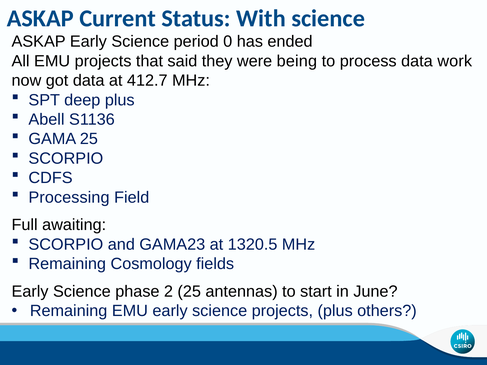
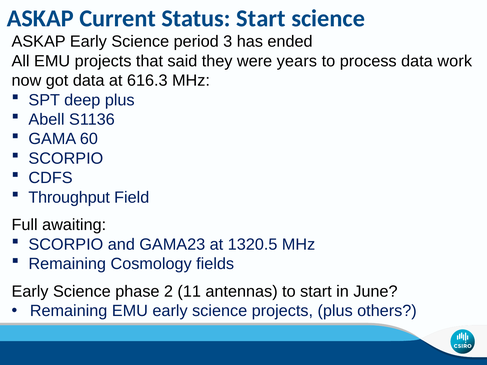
Status With: With -> Start
0: 0 -> 3
being: being -> years
412.7: 412.7 -> 616.3
GAMA 25: 25 -> 60
Processing: Processing -> Throughput
2 25: 25 -> 11
